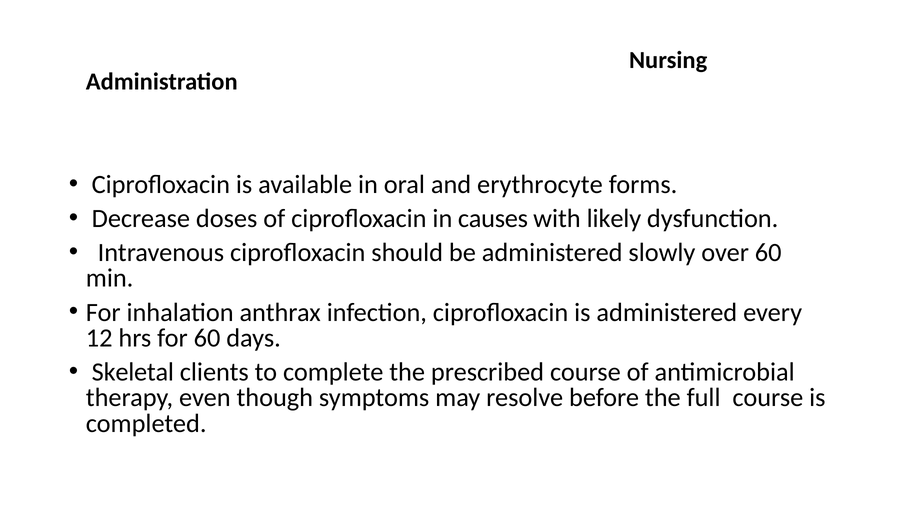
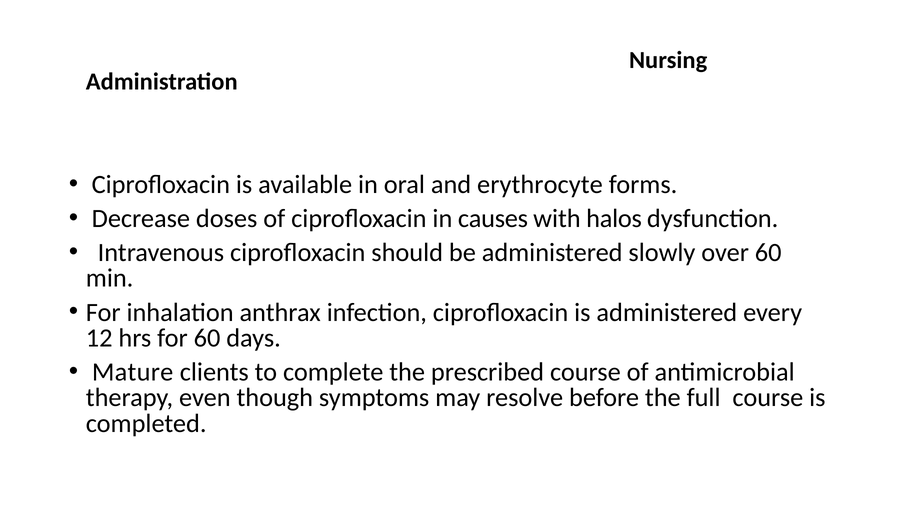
likely: likely -> halos
Skeletal: Skeletal -> Mature
